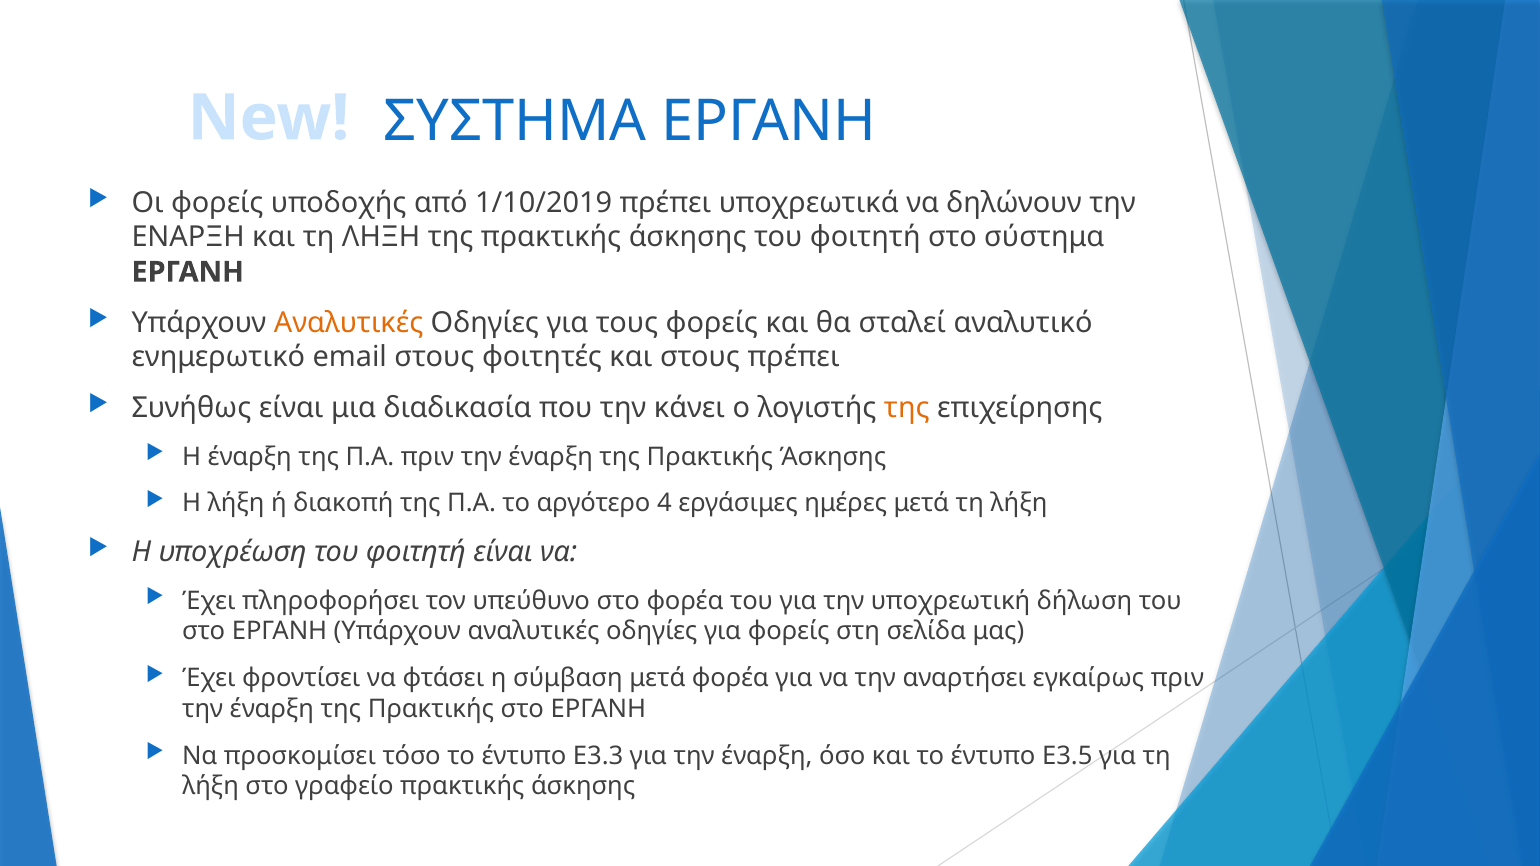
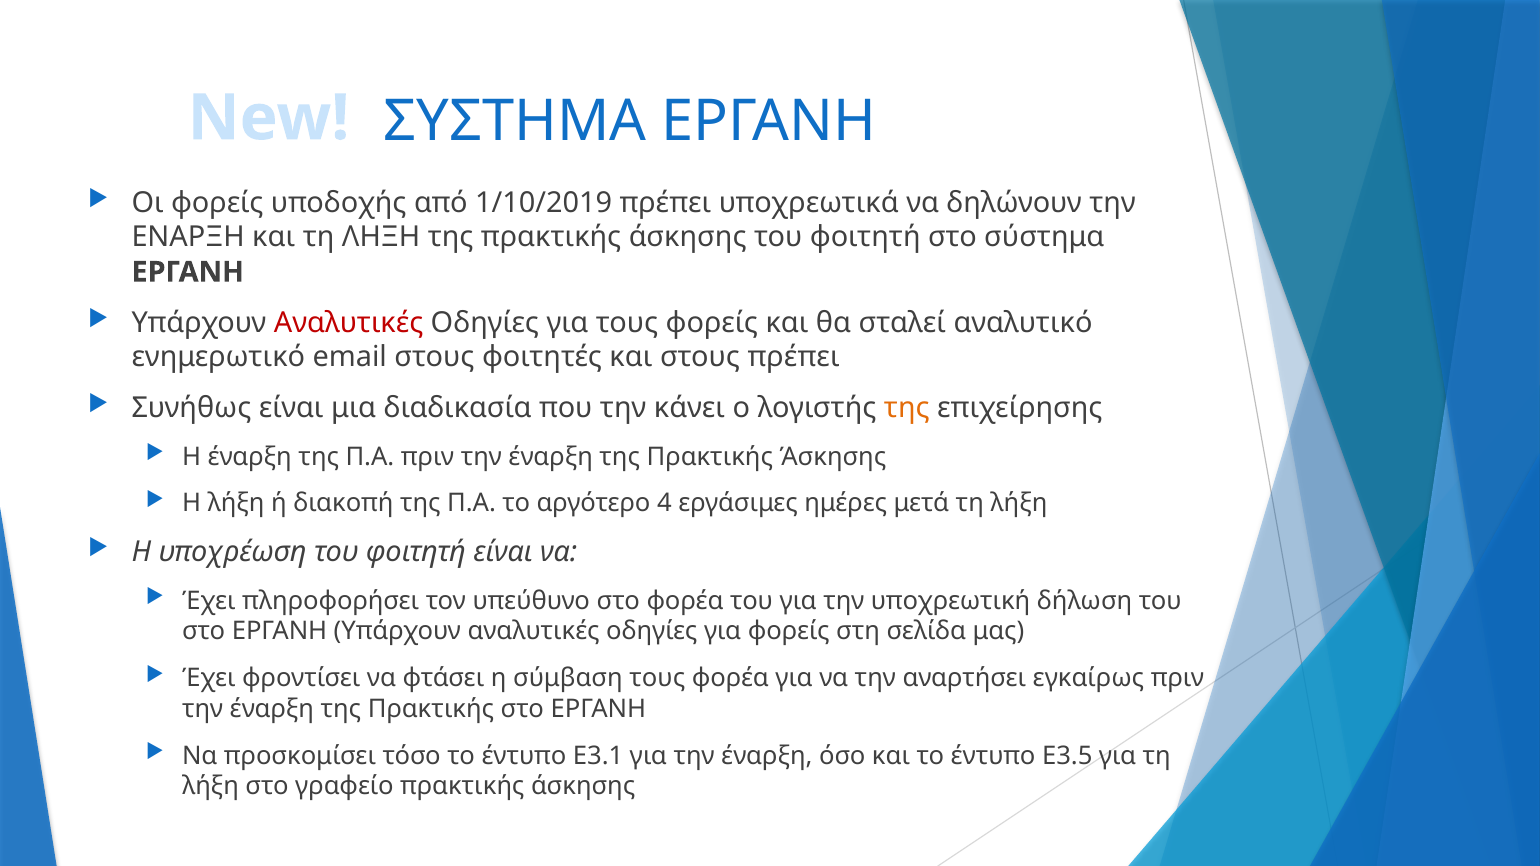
Αναλυτικές at (349, 323) colour: orange -> red
σύμβαση μετά: μετά -> τους
Ε3.3: Ε3.3 -> Ε3.1
